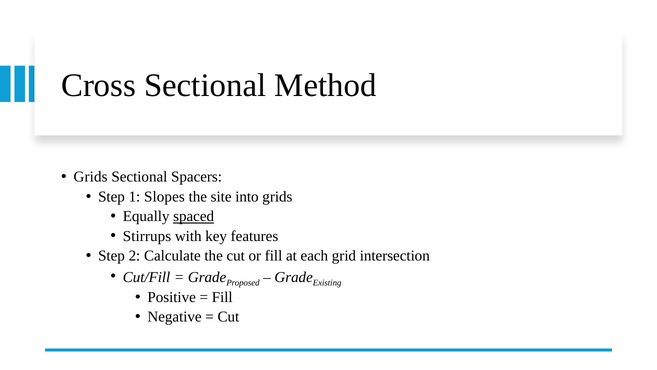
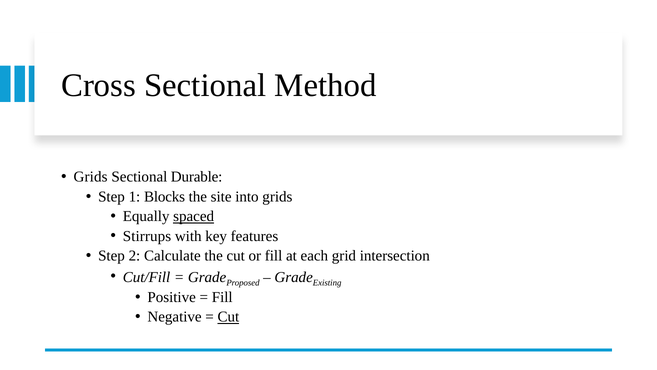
Spacers: Spacers -> Durable
Slopes: Slopes -> Blocks
Cut at (228, 317) underline: none -> present
